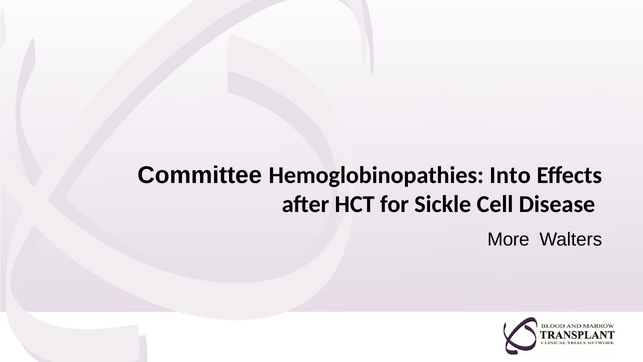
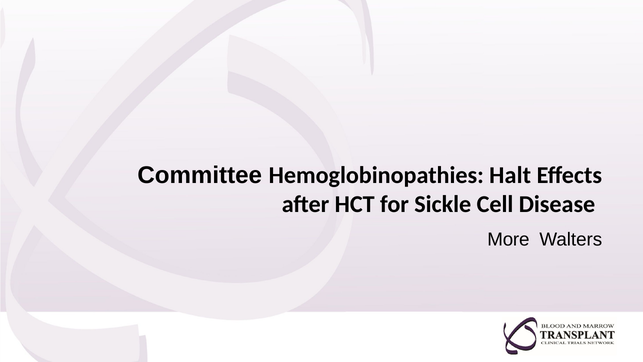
Into: Into -> Halt
